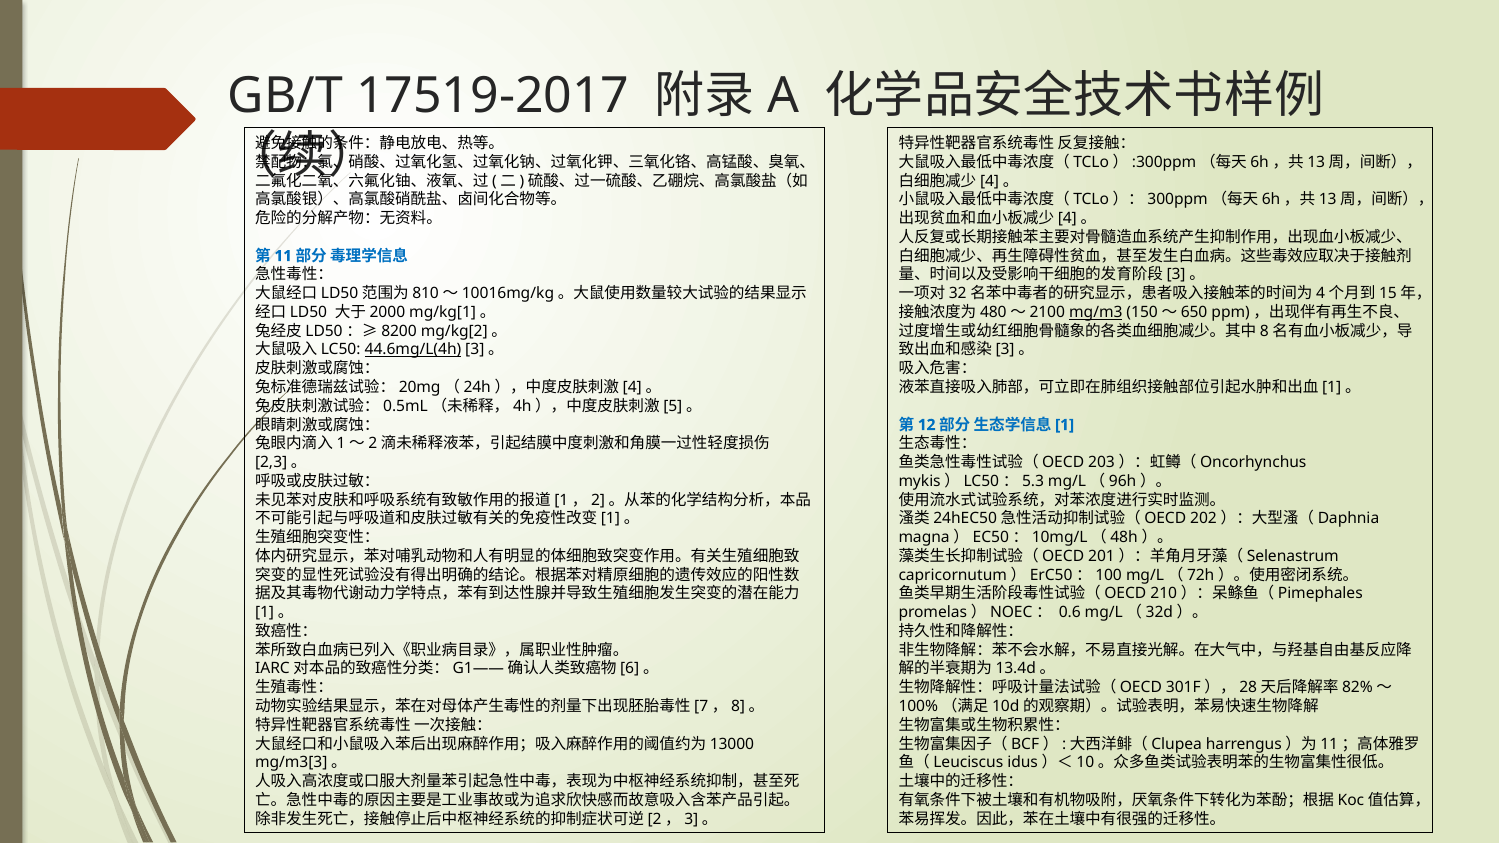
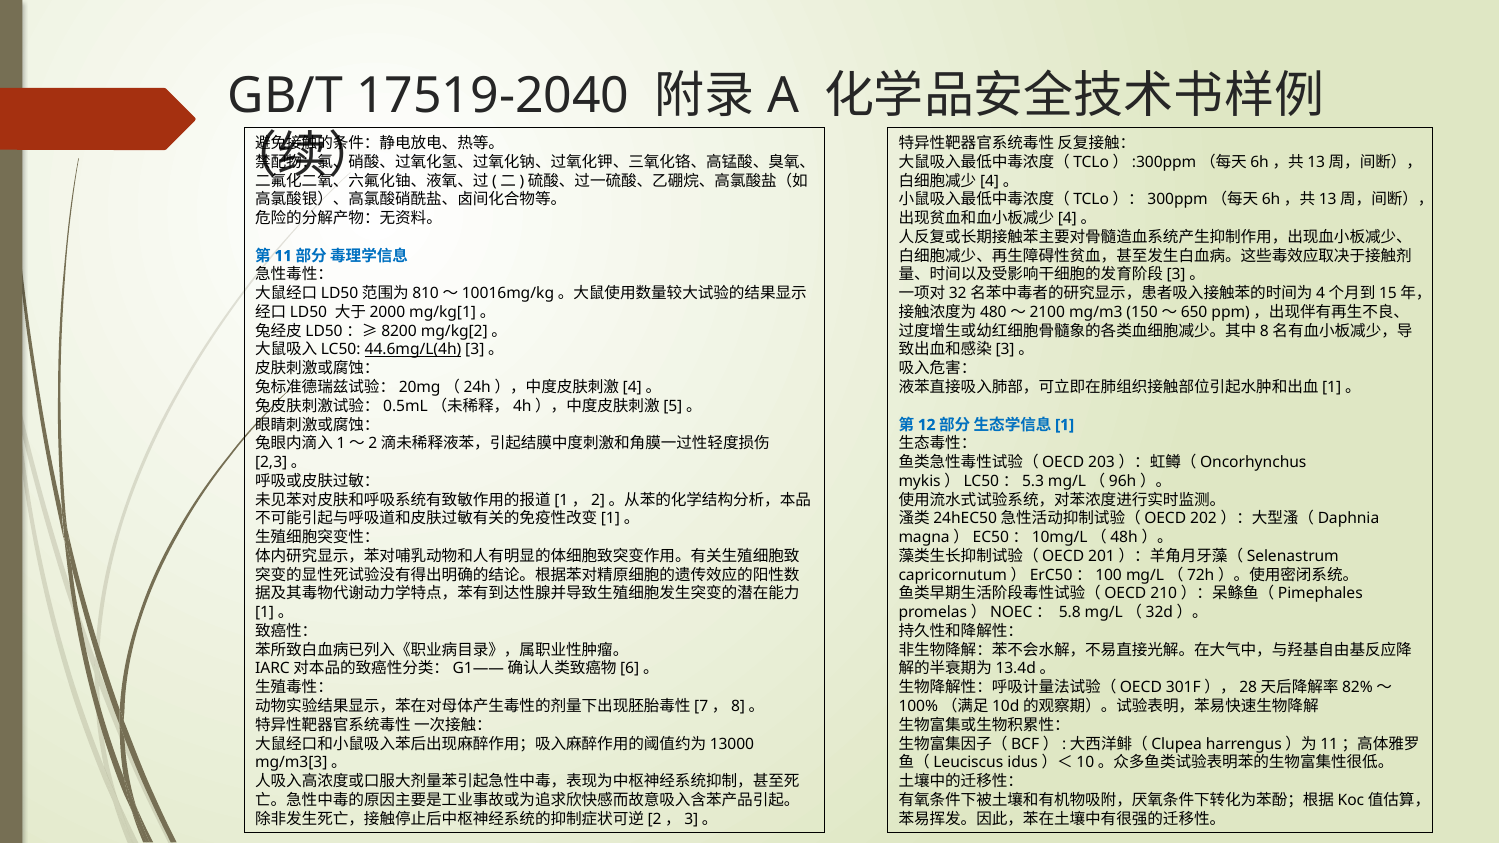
17519-2017: 17519-2017 -> 17519-2040
mg/m3 underline: present -> none
0.6: 0.6 -> 5.8
